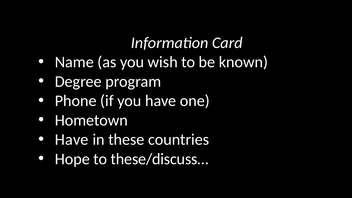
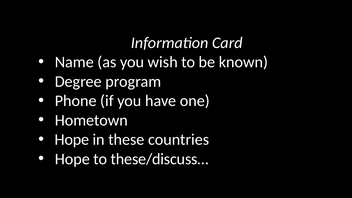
Have at (72, 140): Have -> Hope
